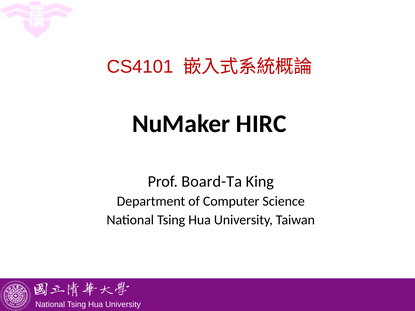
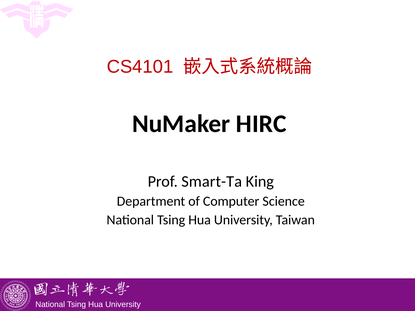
Board-Ta: Board-Ta -> Smart-Ta
